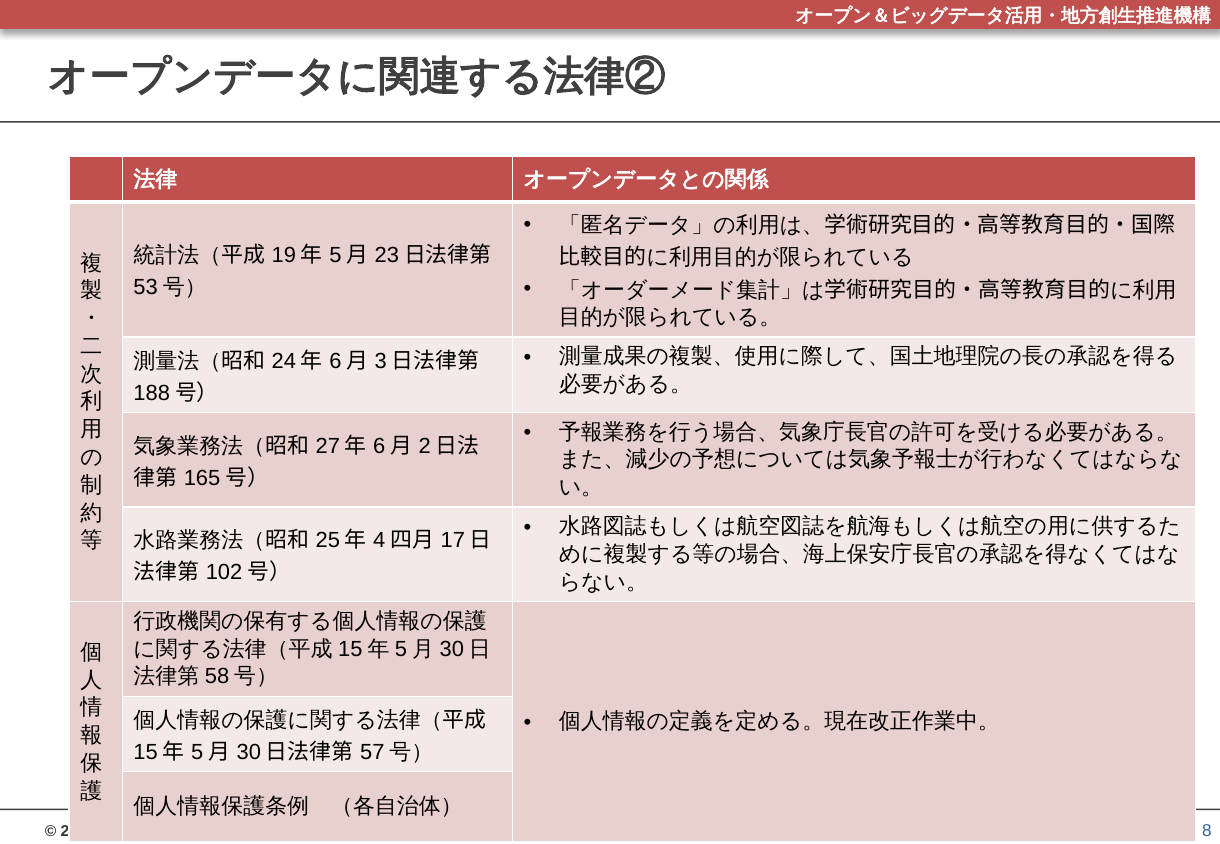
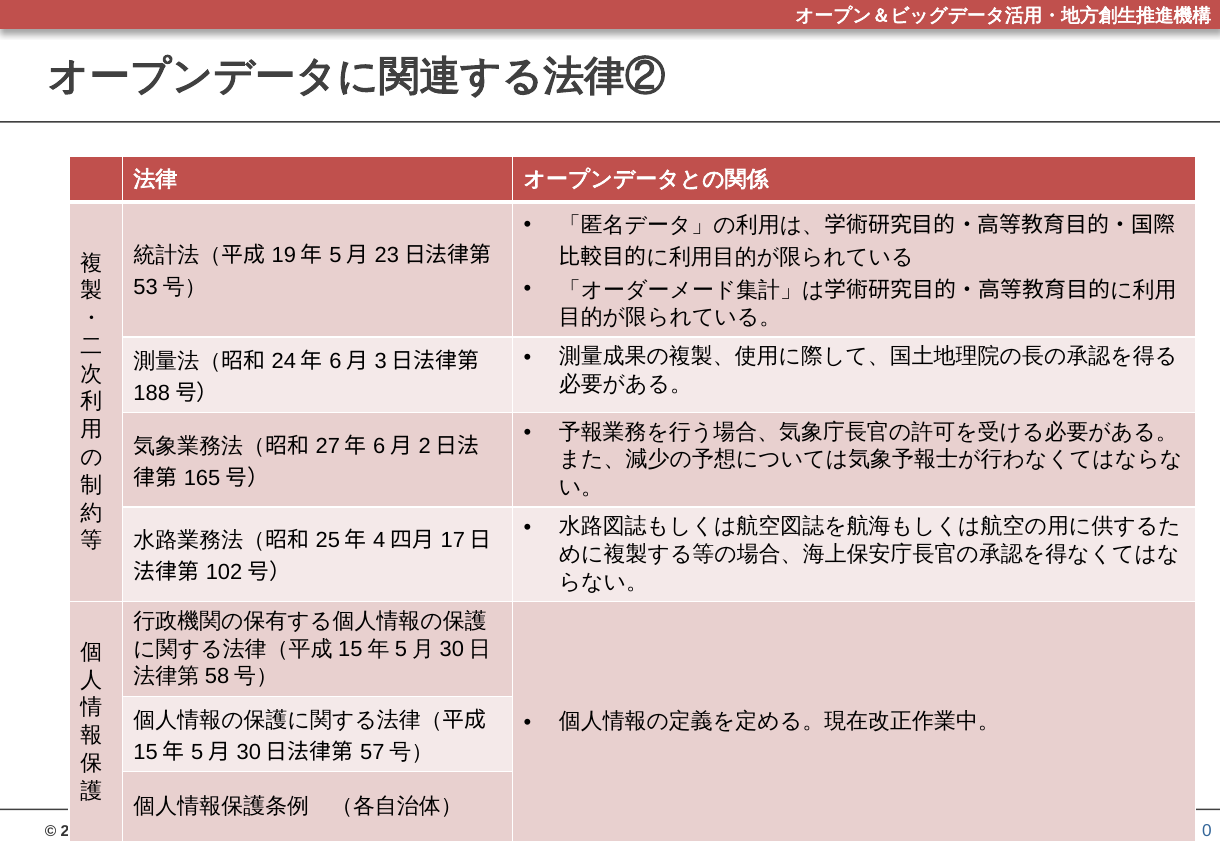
8: 8 -> 0
